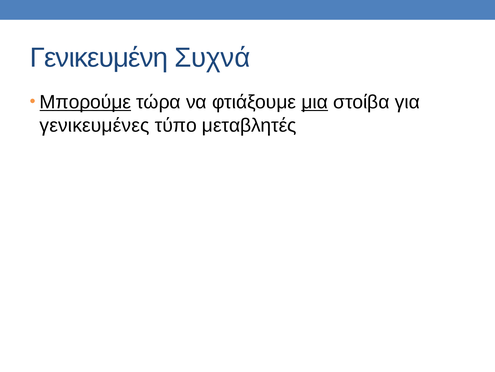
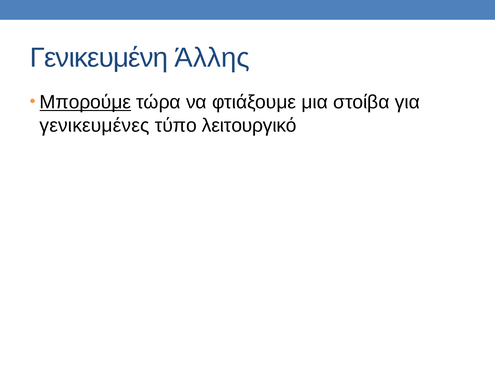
Συχνά: Συχνά -> Άλλης
μια underline: present -> none
μεταβλητές: μεταβλητές -> λειτουργικό
